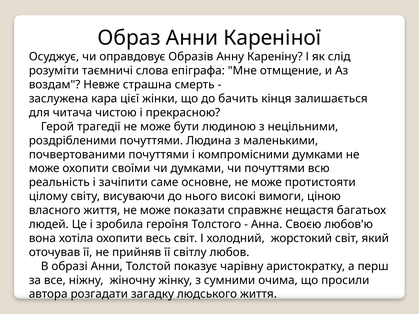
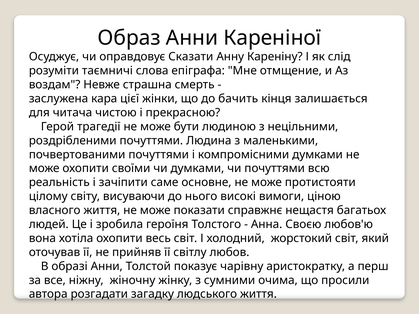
Образів: Образів -> Сказати
